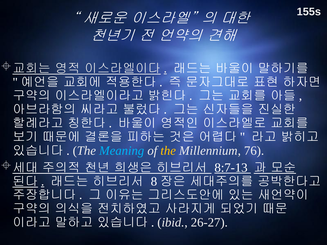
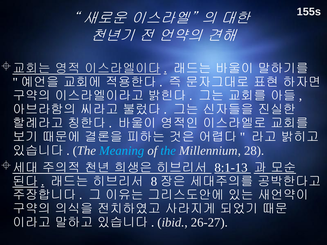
the at (168, 151) colour: yellow -> light blue
76: 76 -> 28
8:7-13: 8:7-13 -> 8:1-13
